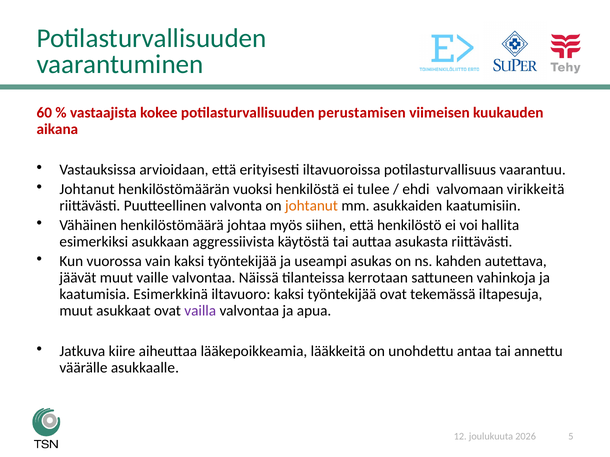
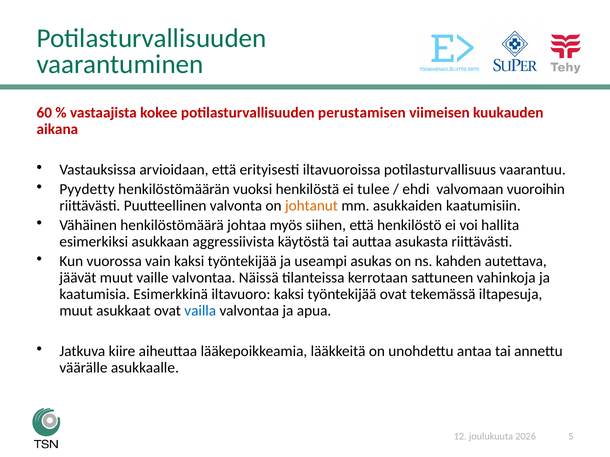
Johtanut at (87, 190): Johtanut -> Pyydetty
virikkeitä: virikkeitä -> vuoroihin
vailla colour: purple -> blue
